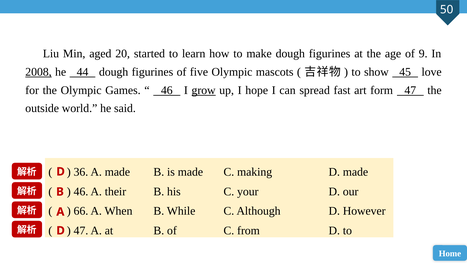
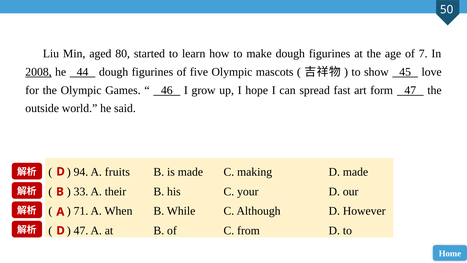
20: 20 -> 80
9: 9 -> 7
grow underline: present -> none
36: 36 -> 94
A made: made -> fruits
46 at (81, 191): 46 -> 33
66: 66 -> 71
